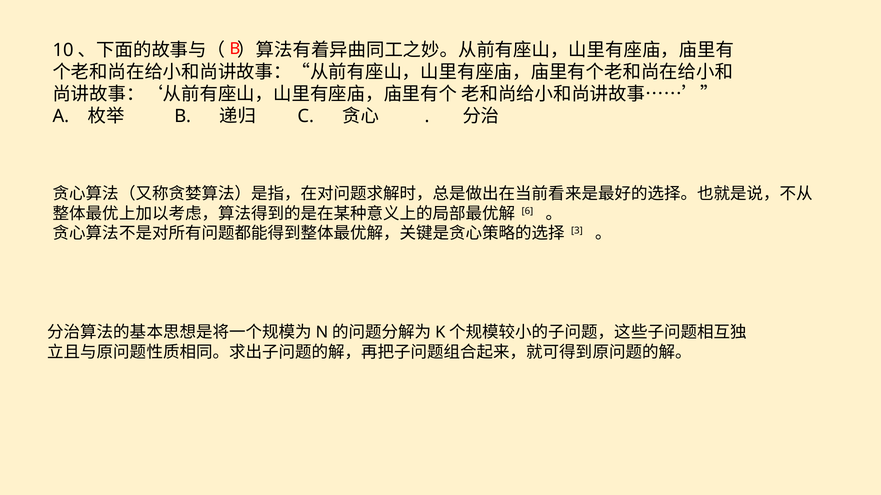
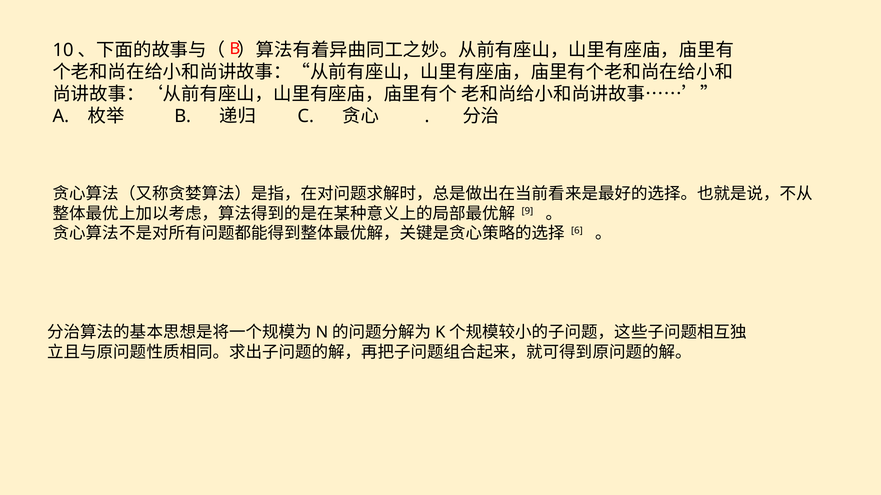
6: 6 -> 9
3: 3 -> 6
